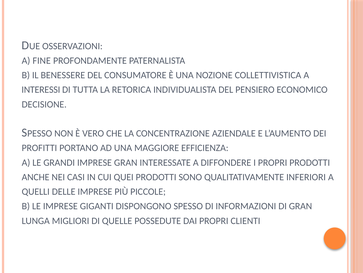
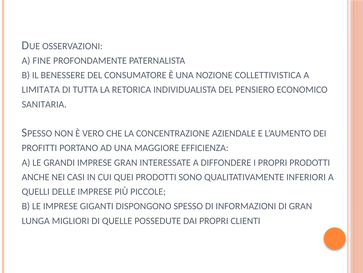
INTERESSI: INTERESSI -> LIMITATA
DECISIONE: DECISIONE -> SANITARIA
